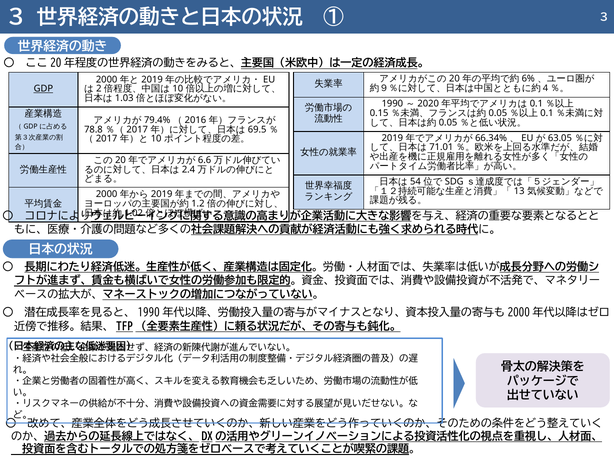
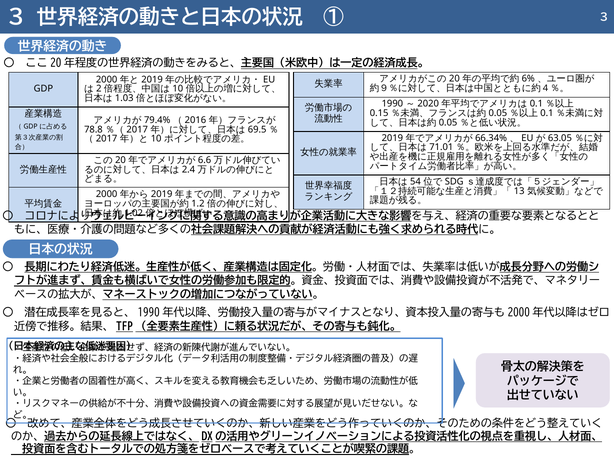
GDP at (43, 89) underline: present -> none
